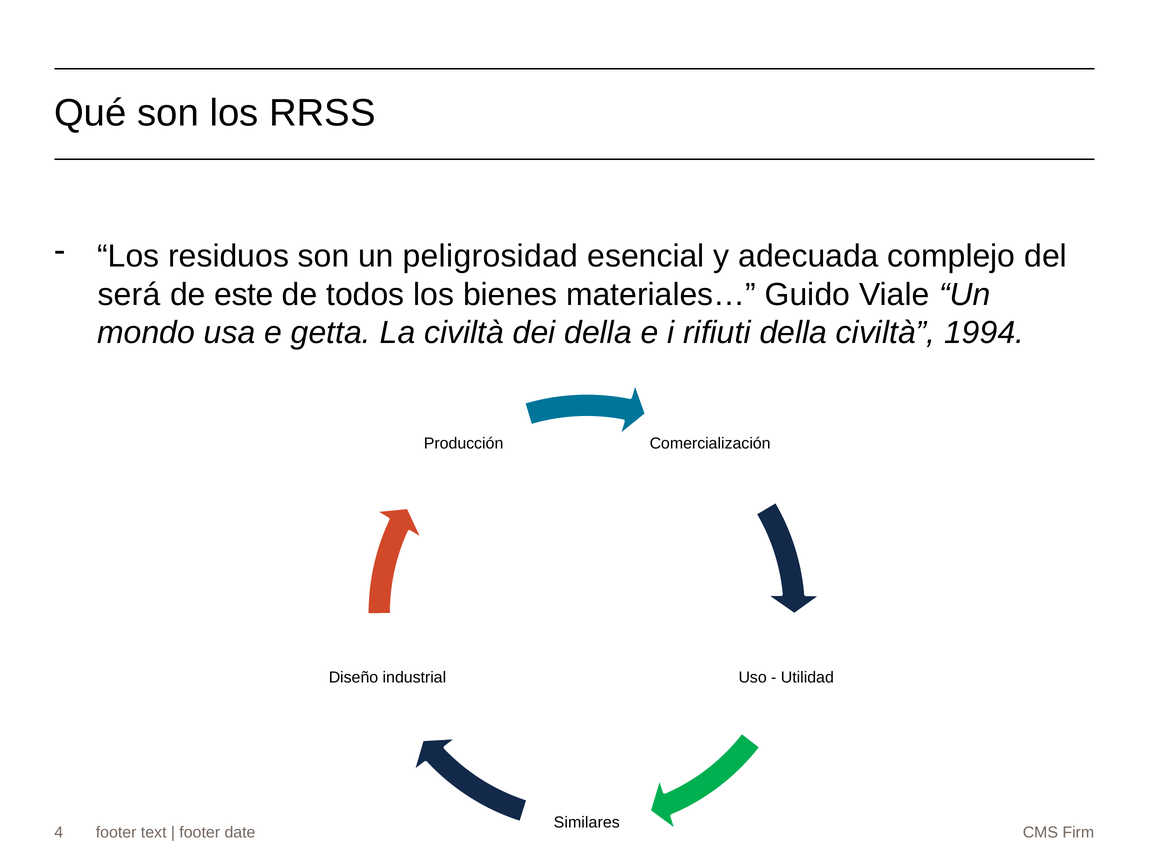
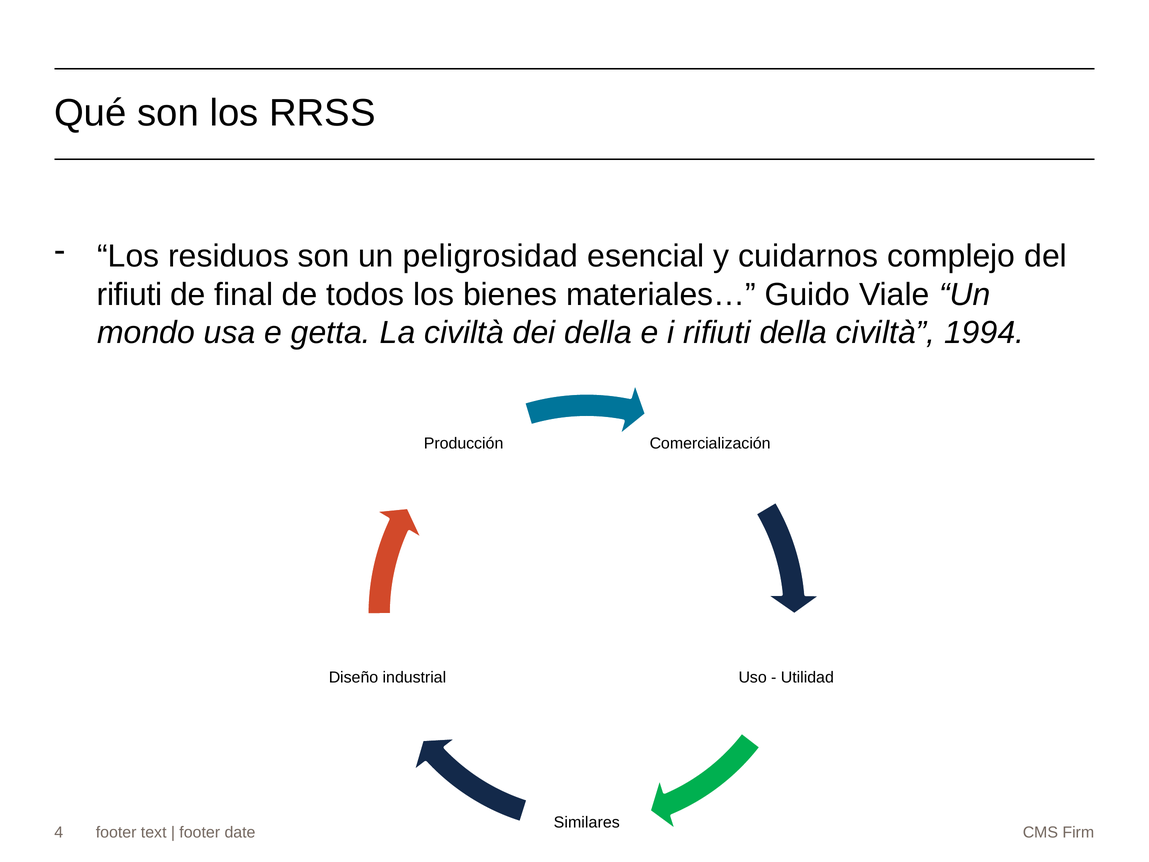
adecuada: adecuada -> cuidarnos
será at (129, 294): será -> rifiuti
este: este -> final
